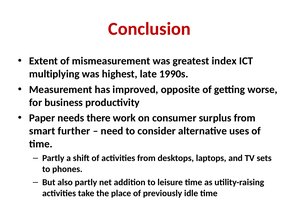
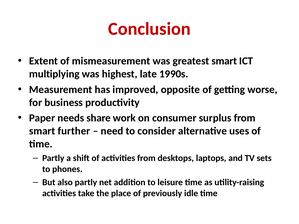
greatest index: index -> smart
there: there -> share
